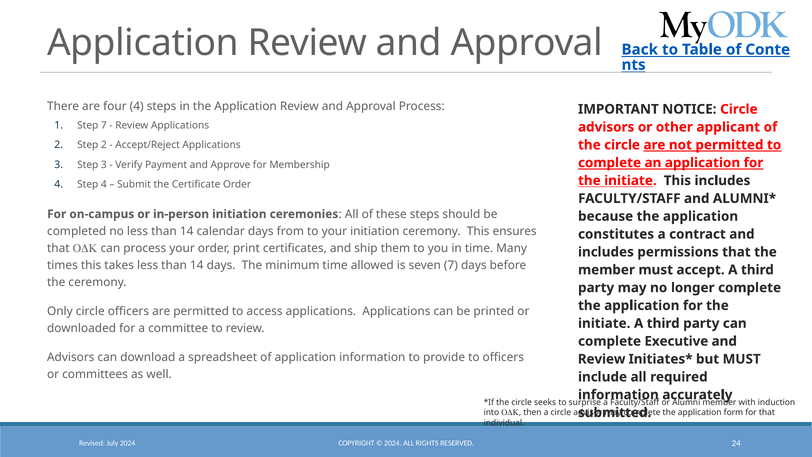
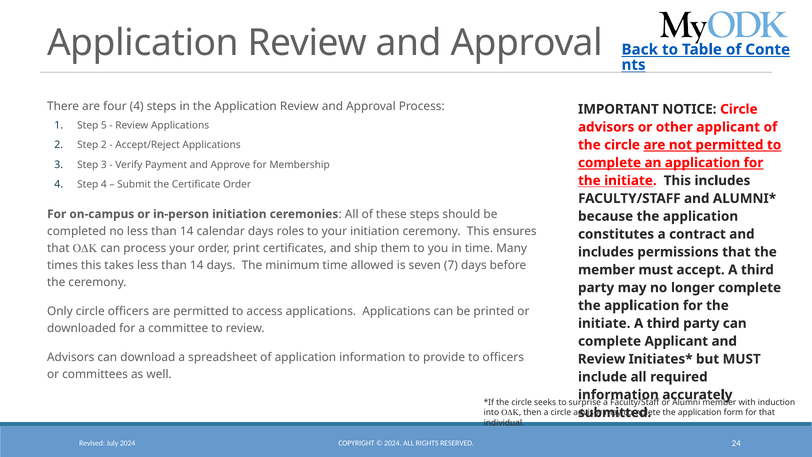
Step 7: 7 -> 5
from: from -> roles
complete Executive: Executive -> Applicant
